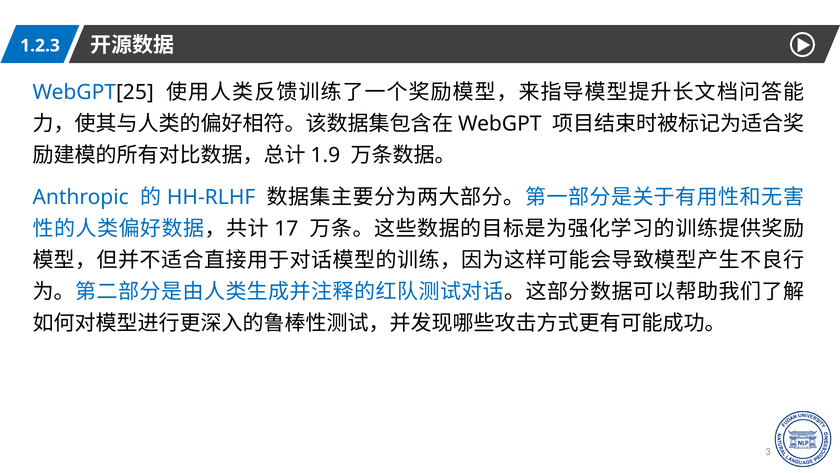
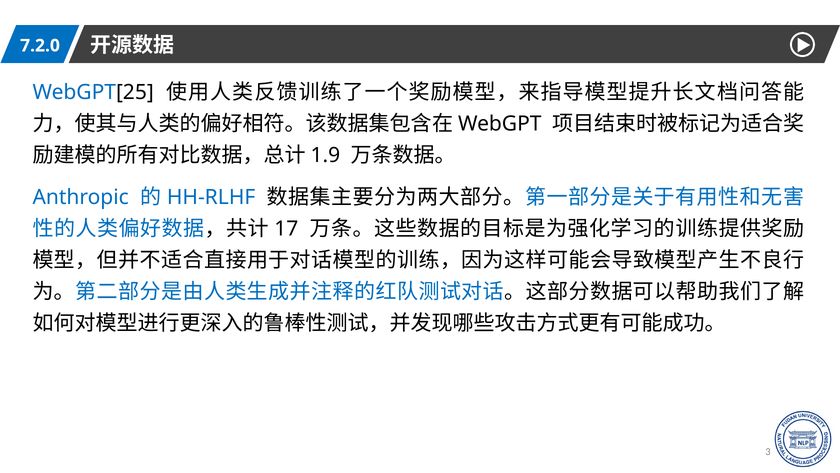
1.2.3: 1.2.3 -> 7.2.0
